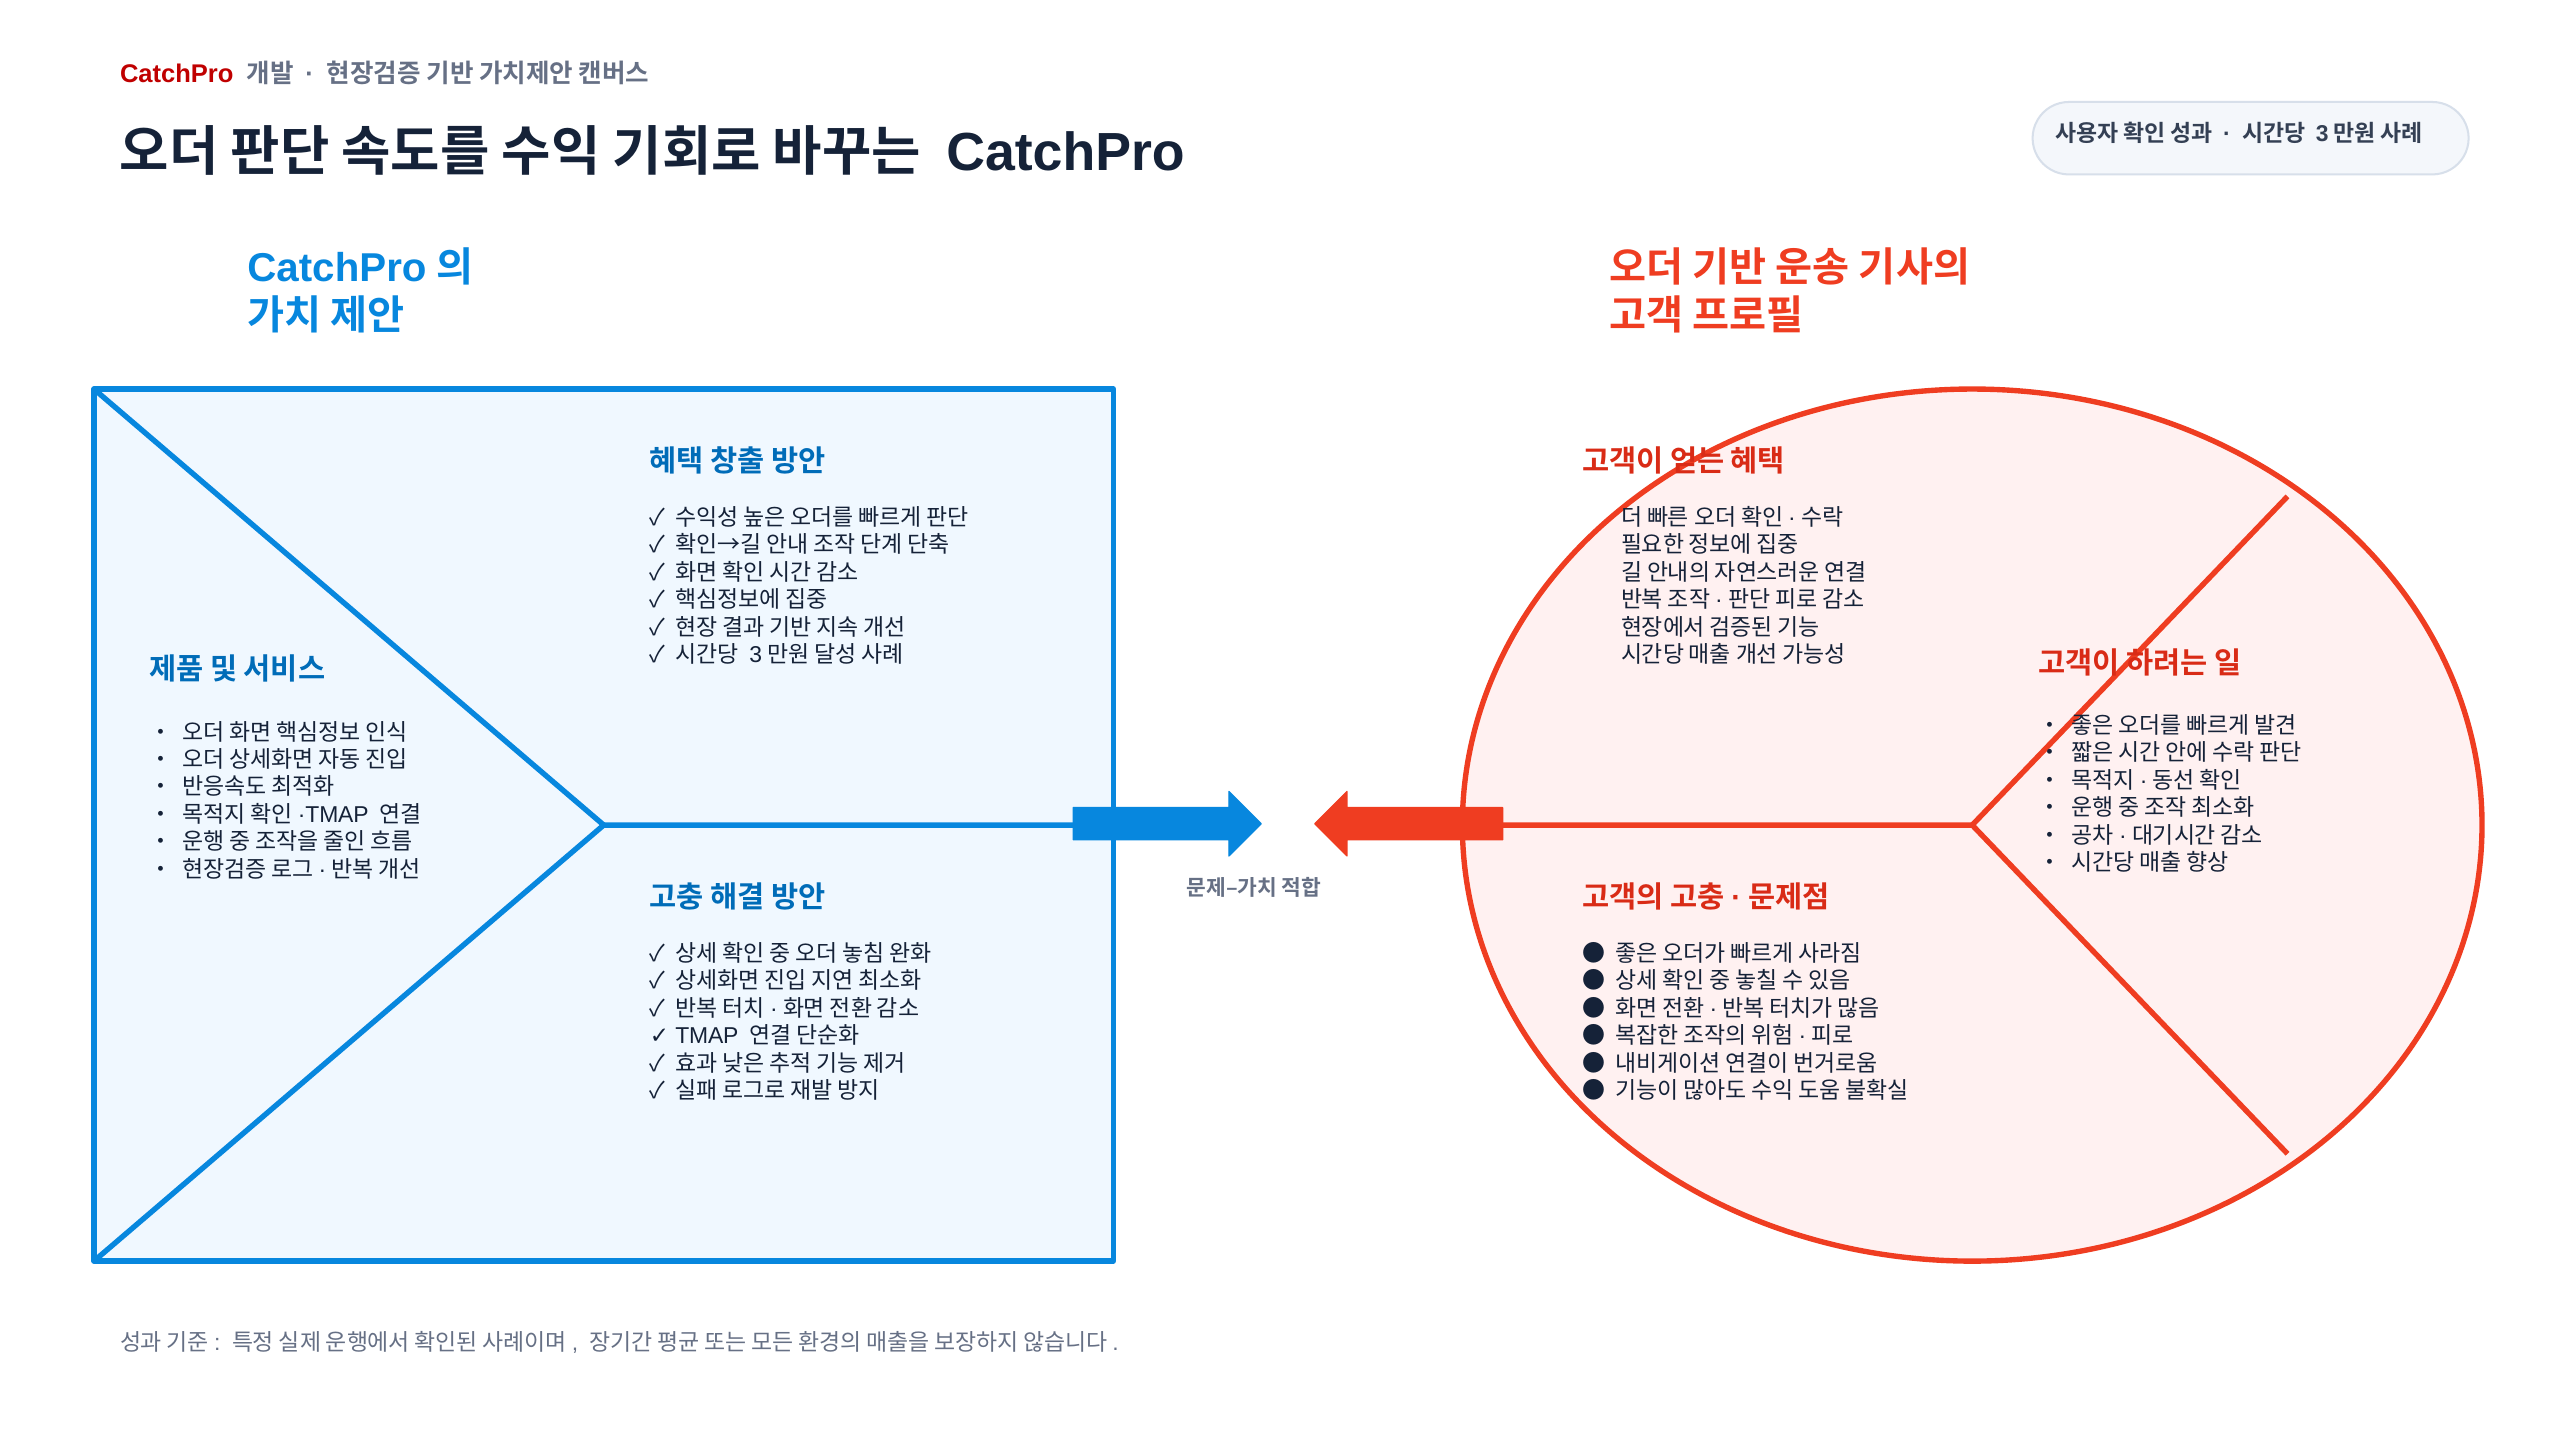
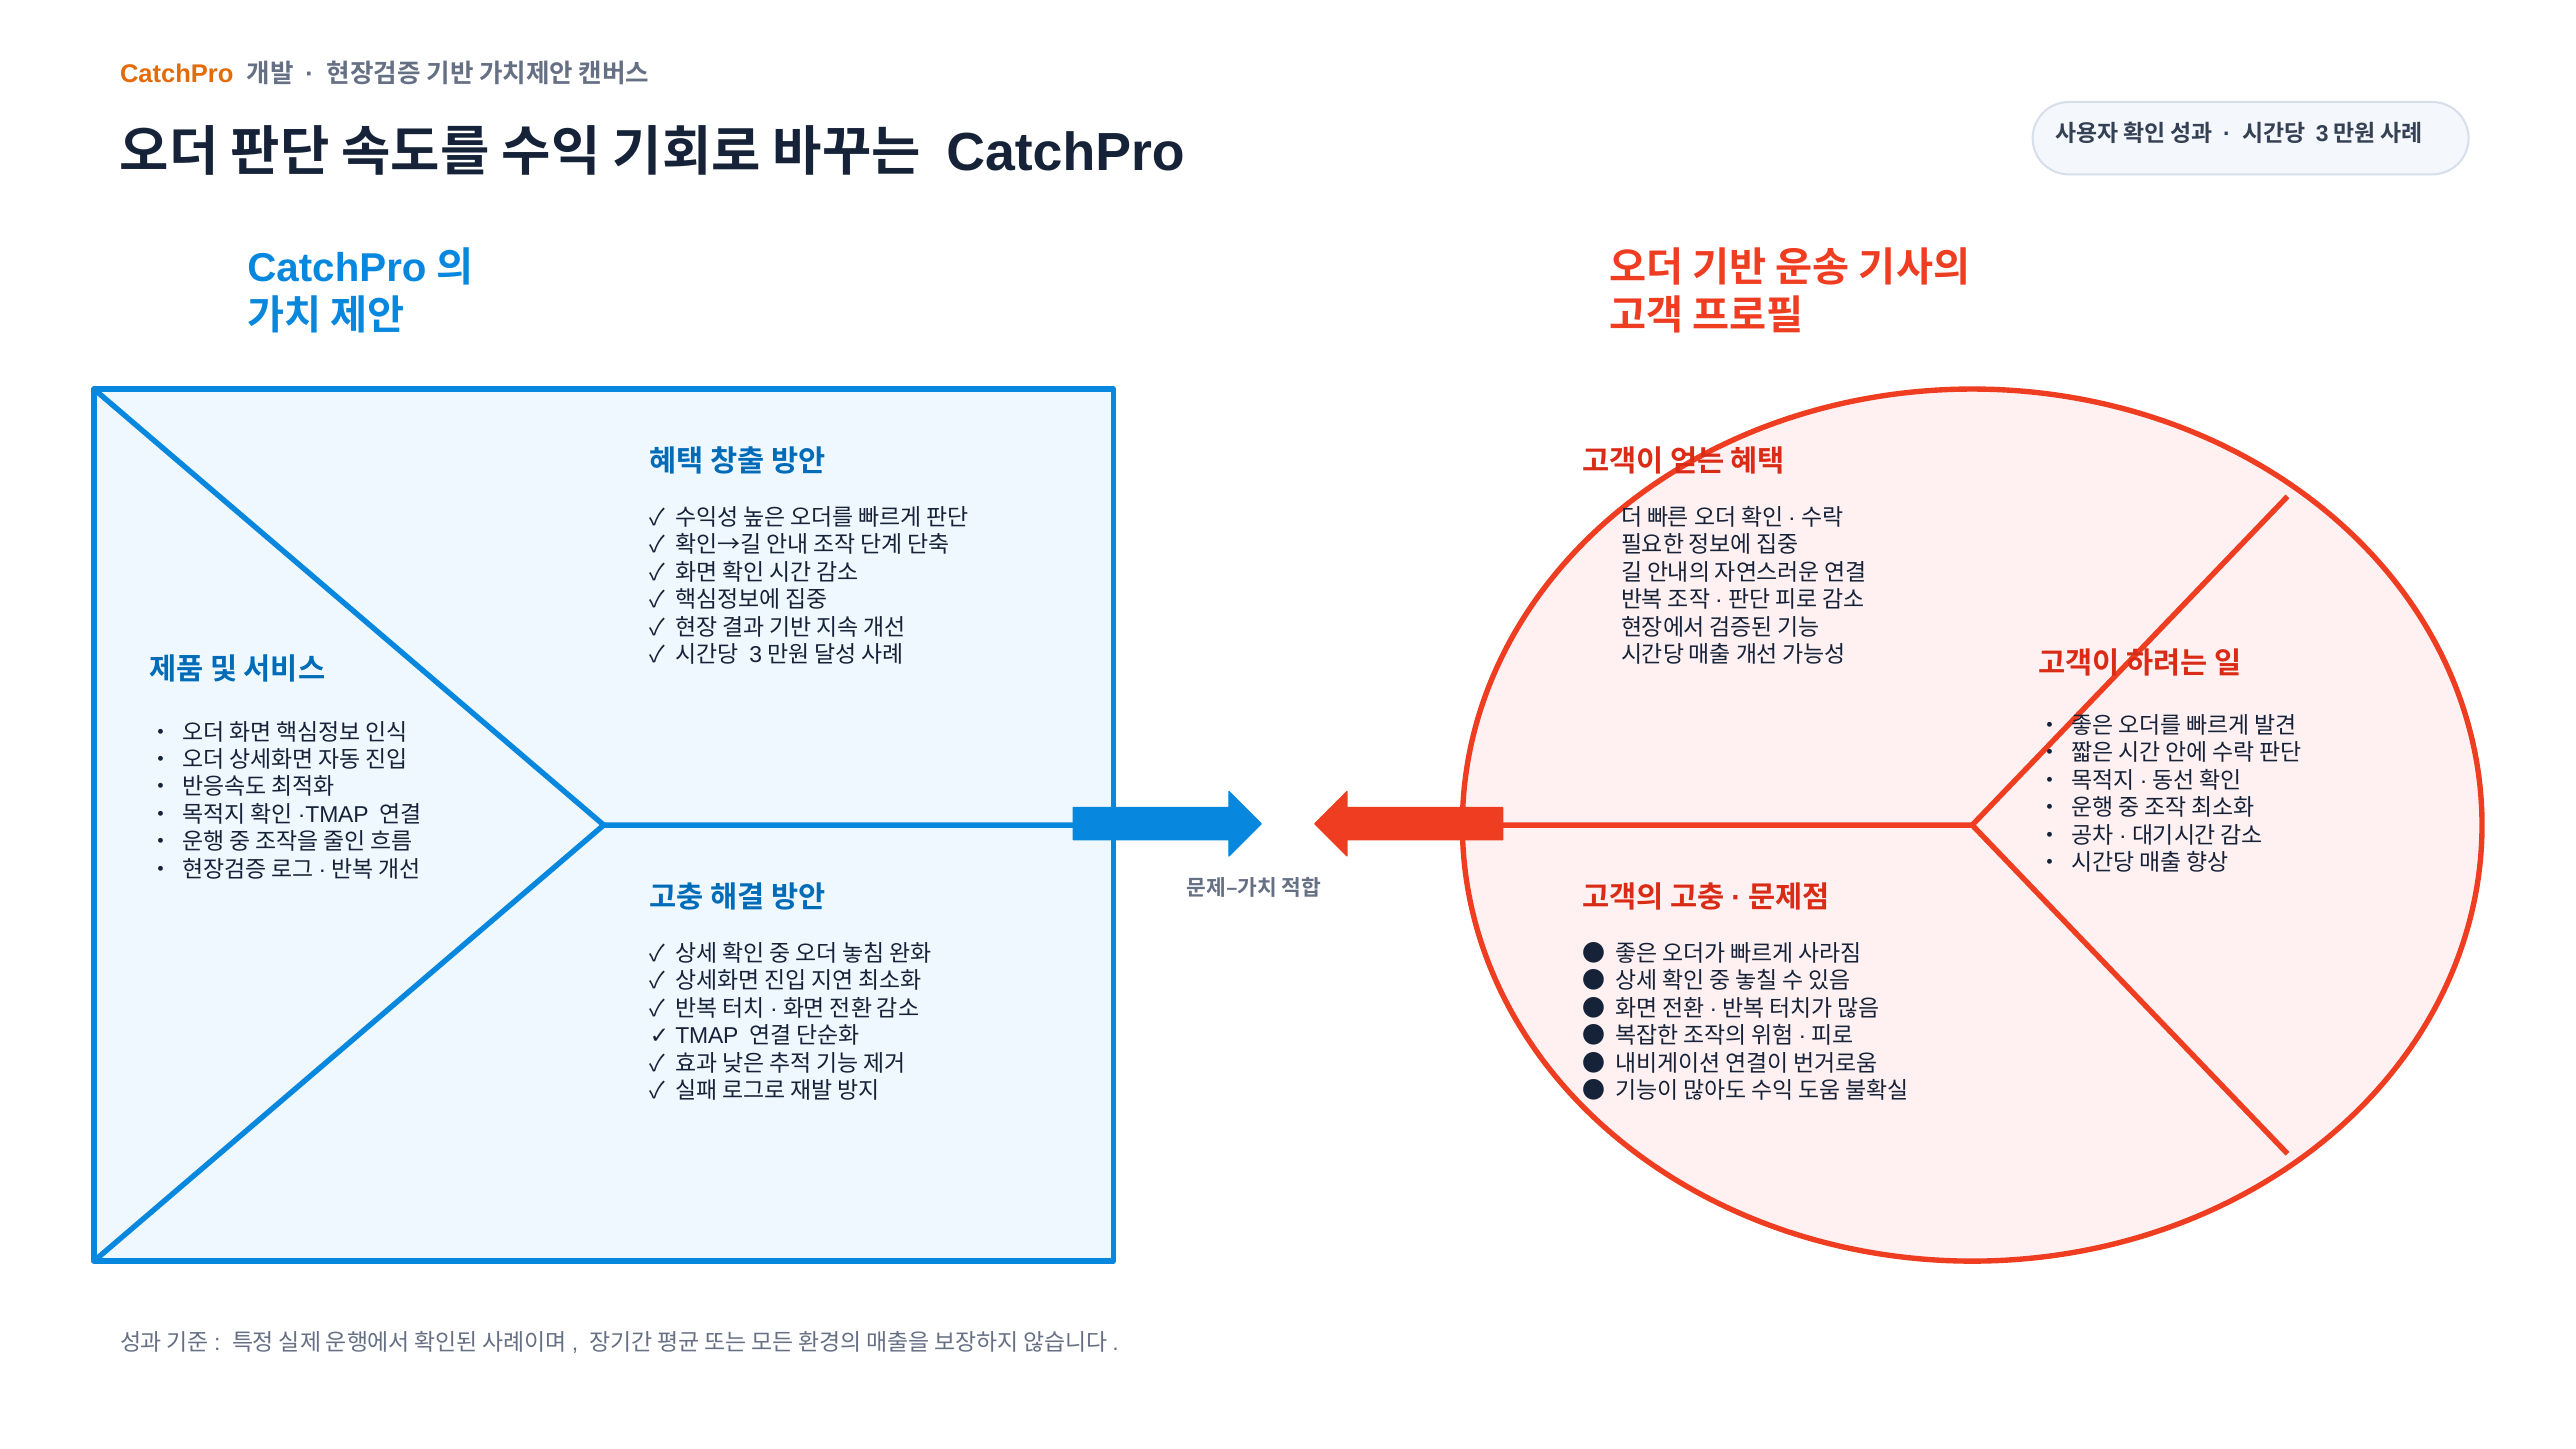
CatchPro at (177, 74) colour: red -> orange
